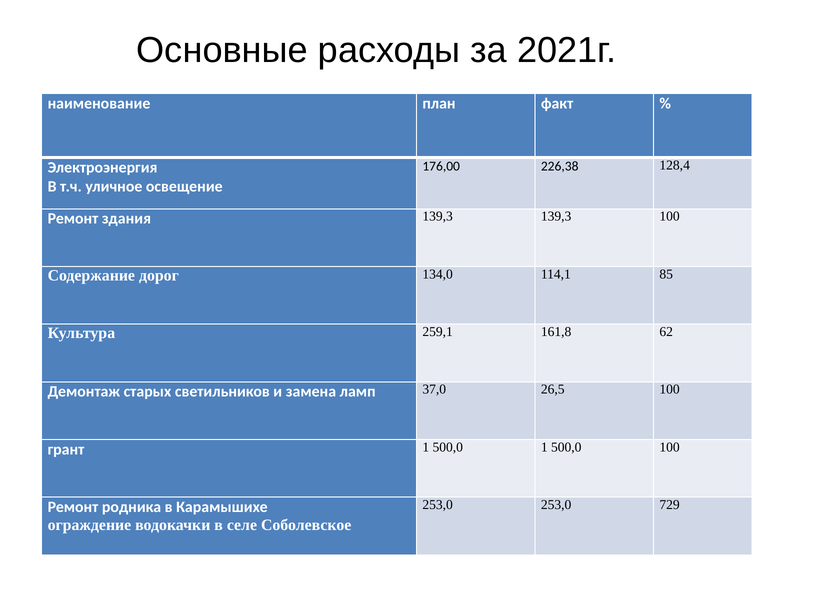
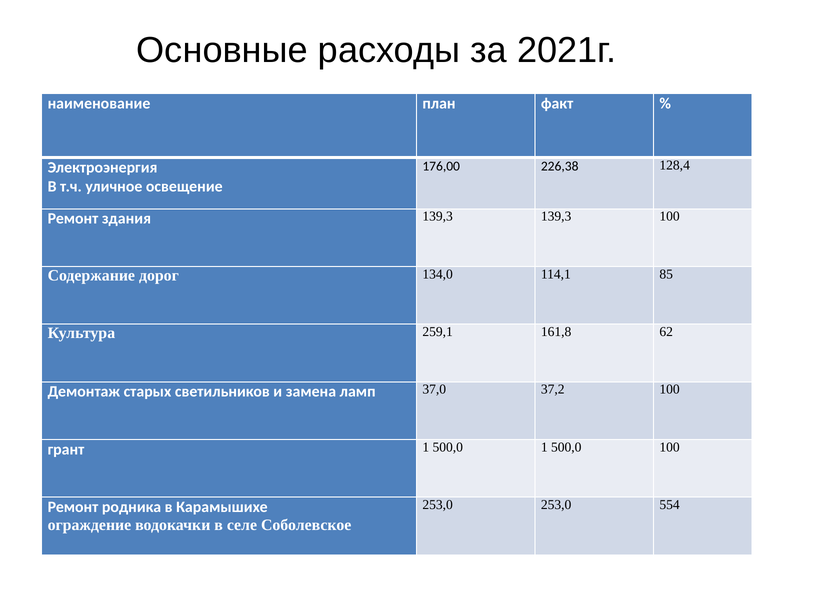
26,5: 26,5 -> 37,2
729: 729 -> 554
